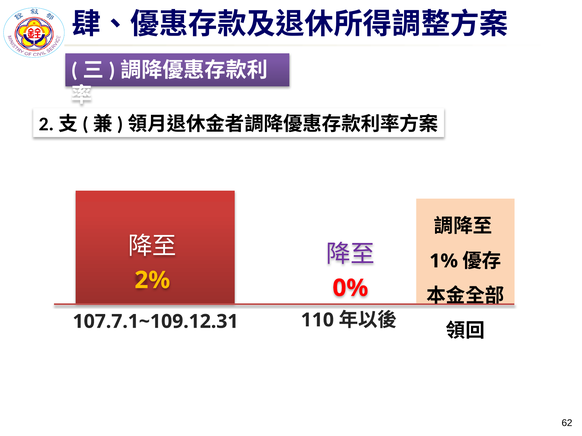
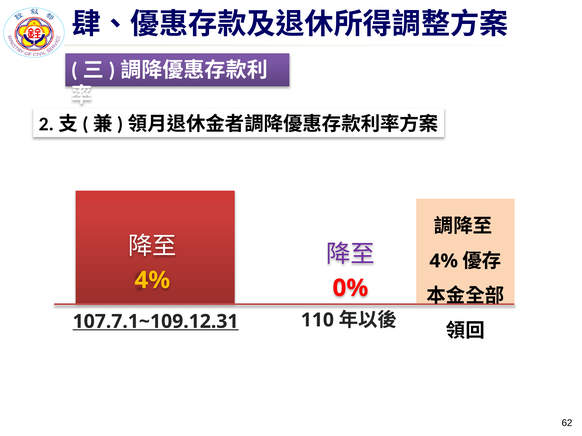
1% at (444, 261): 1% -> 4%
2% at (152, 280): 2% -> 4%
107.7.1~109.12.31 underline: none -> present
